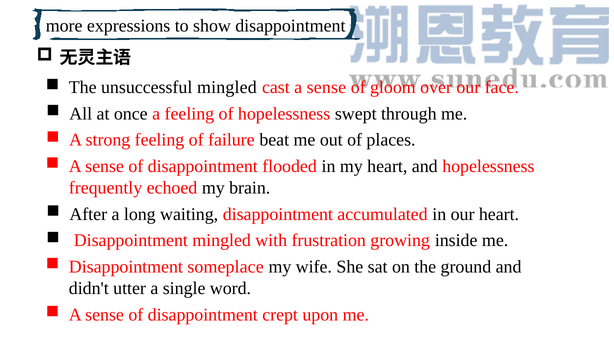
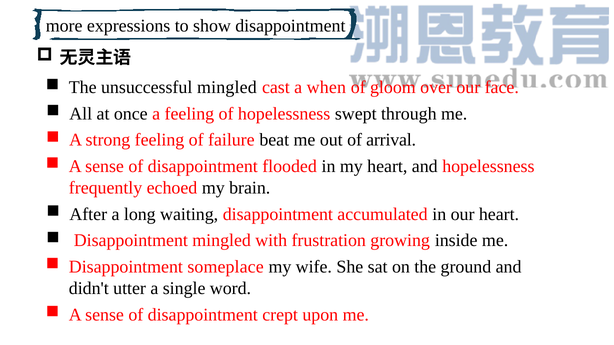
cast a sense: sense -> when
places: places -> arrival
